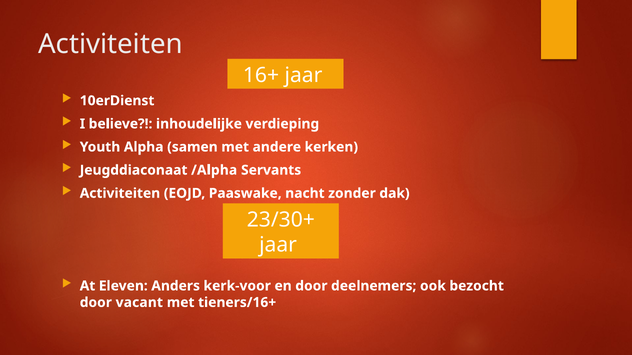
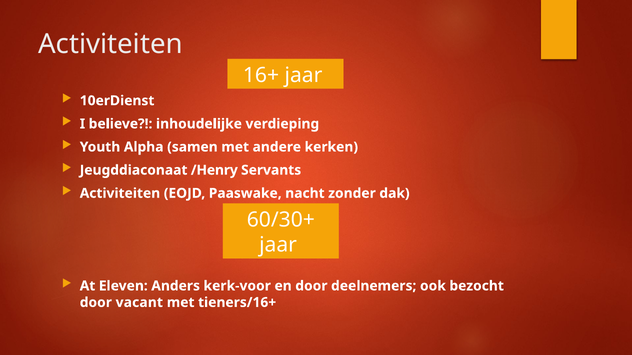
/Alpha: /Alpha -> /Henry
23/30+: 23/30+ -> 60/30+
